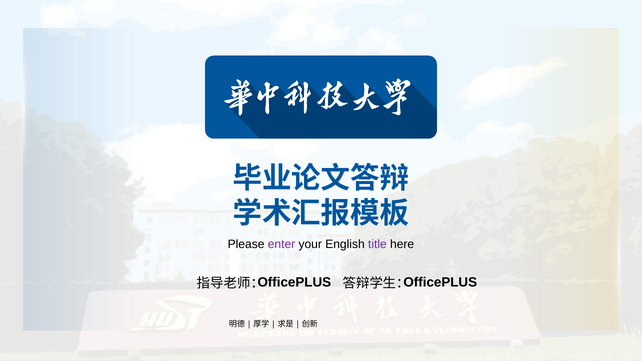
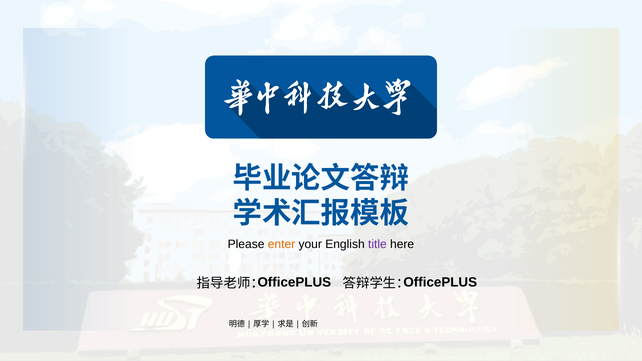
enter colour: purple -> orange
